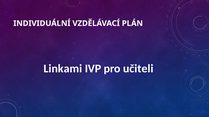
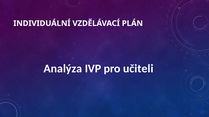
Linkami: Linkami -> Analýza
